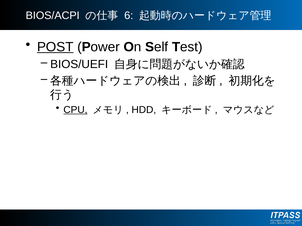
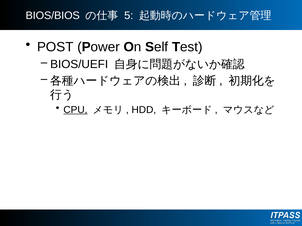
BIOS/ACPI: BIOS/ACPI -> BIOS/BIOS
6: 6 -> 5
POST underline: present -> none
